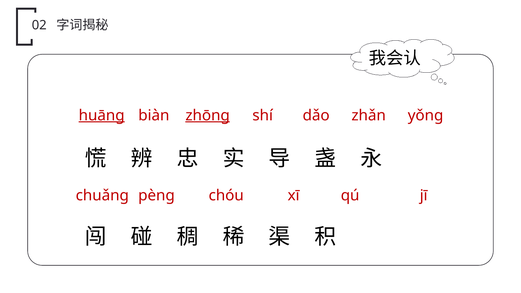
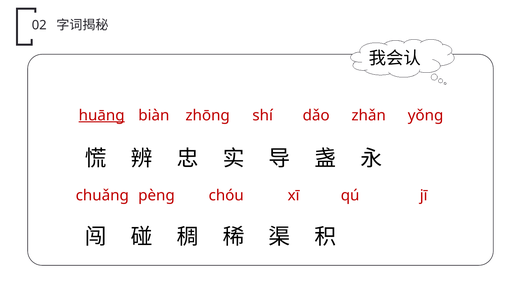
zhōnɡ underline: present -> none
